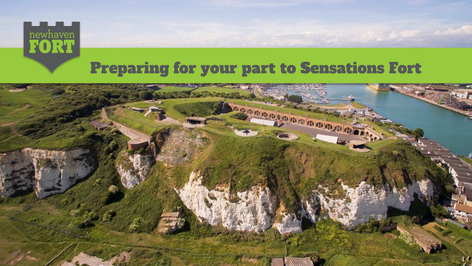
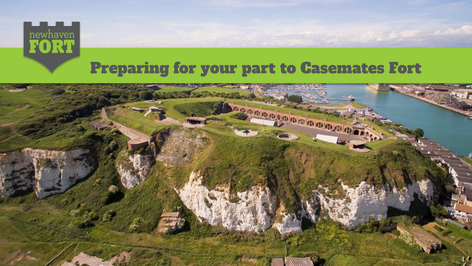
Sensations: Sensations -> Casemates
